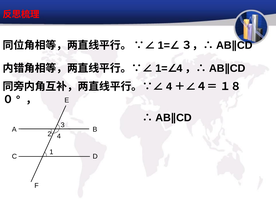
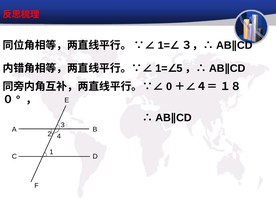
4 at (179, 68): 4 -> 5
4 at (169, 87): 4 -> 0
